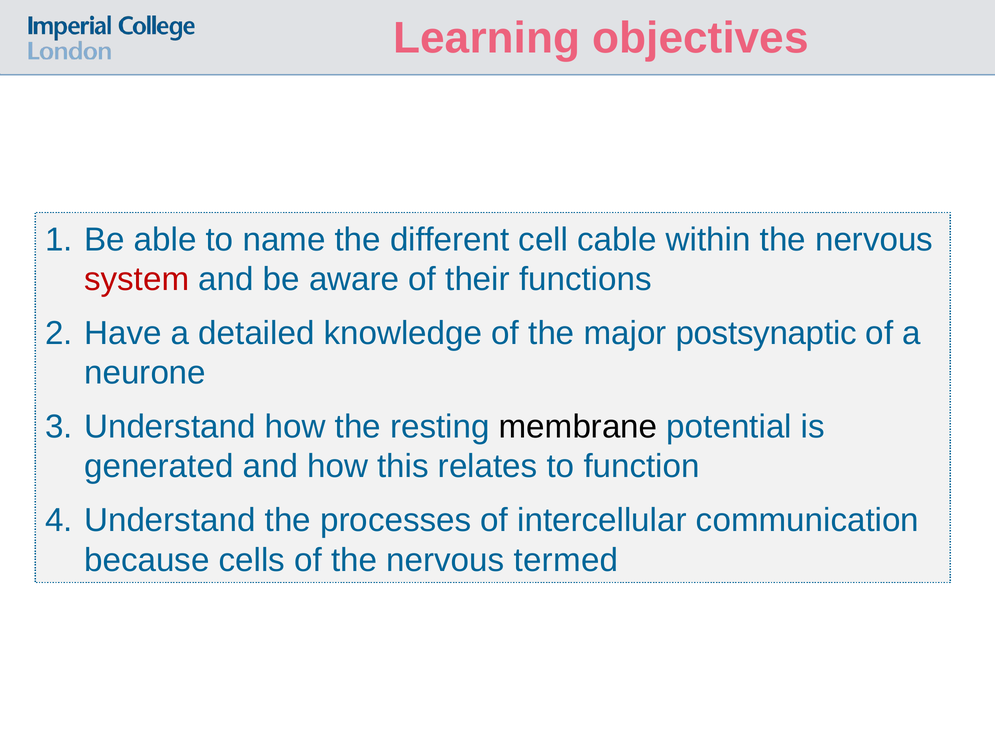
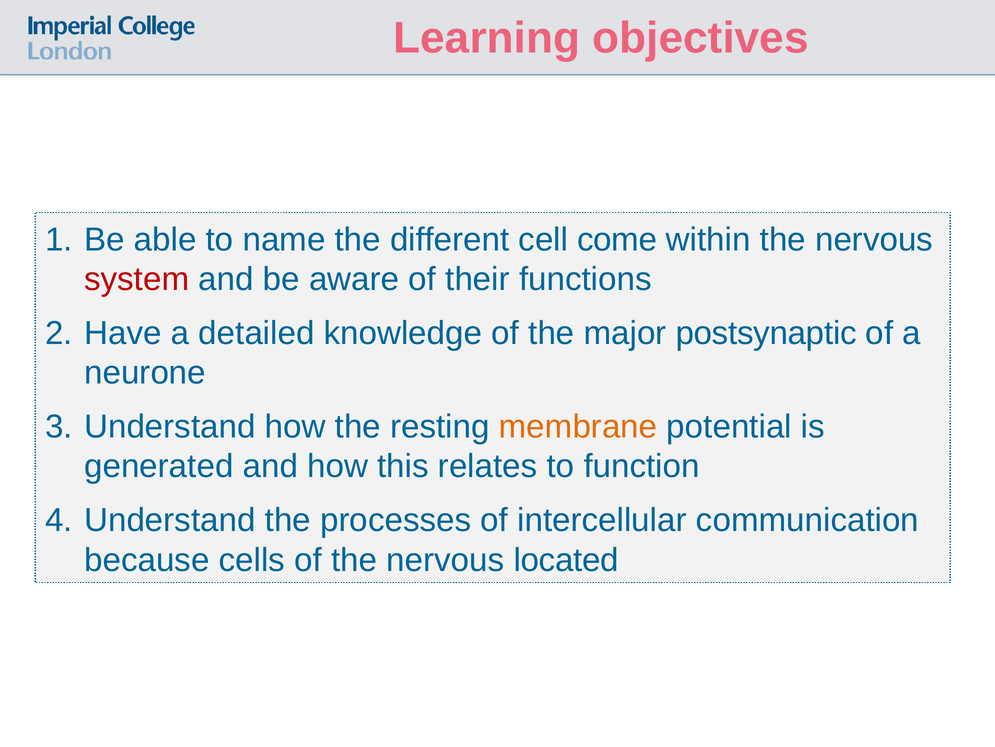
cable: cable -> come
membrane colour: black -> orange
termed: termed -> located
